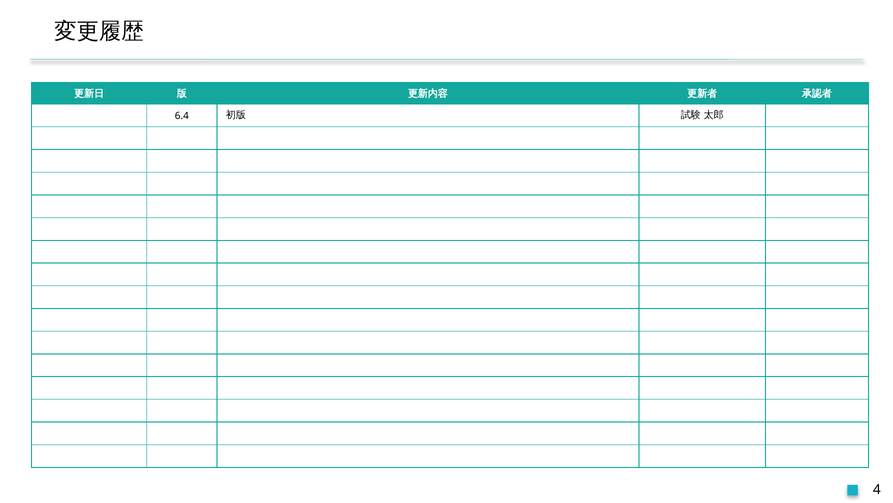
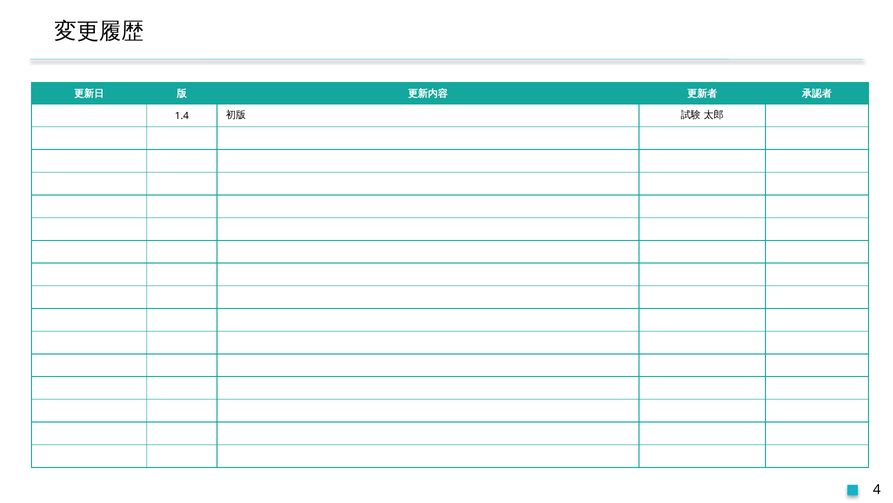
6.4: 6.4 -> 1.4
